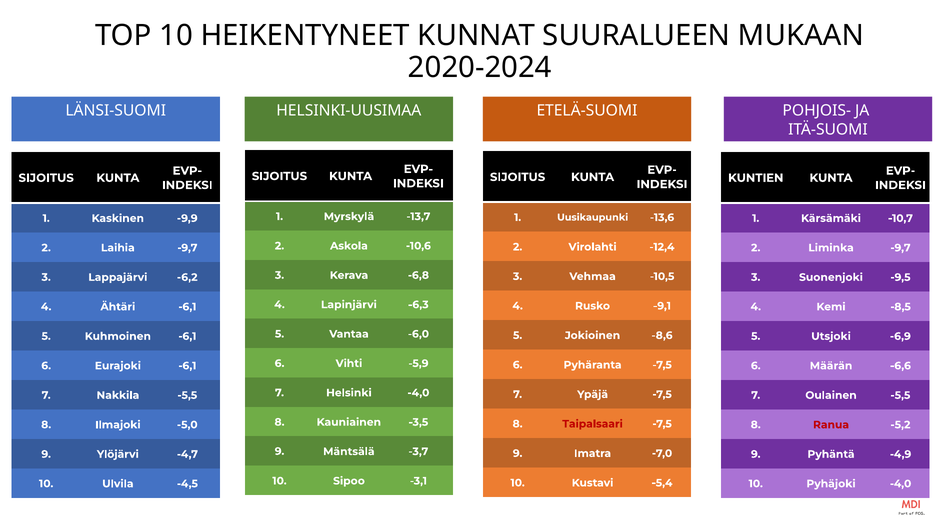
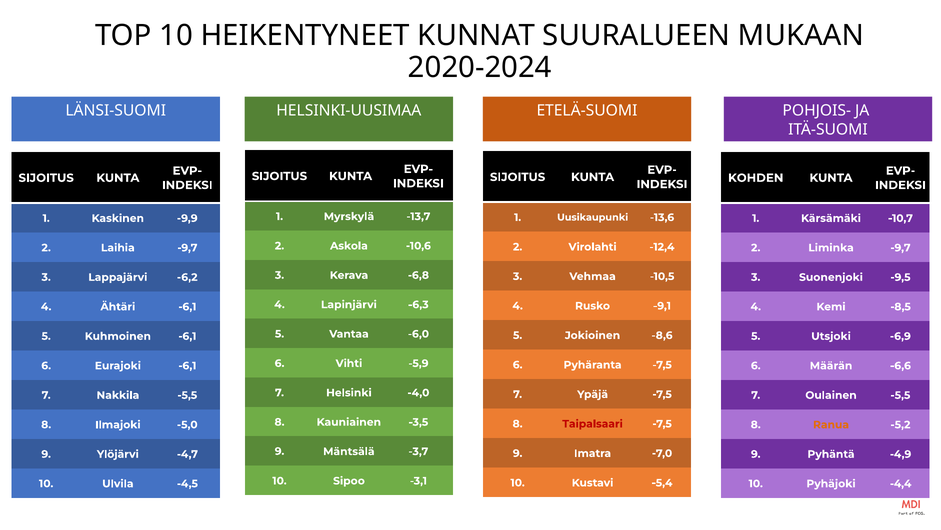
KUNTIEN: KUNTIEN -> KOHDEN
Ranua colour: red -> orange
Pyhäjoki -4,0: -4,0 -> -4,4
